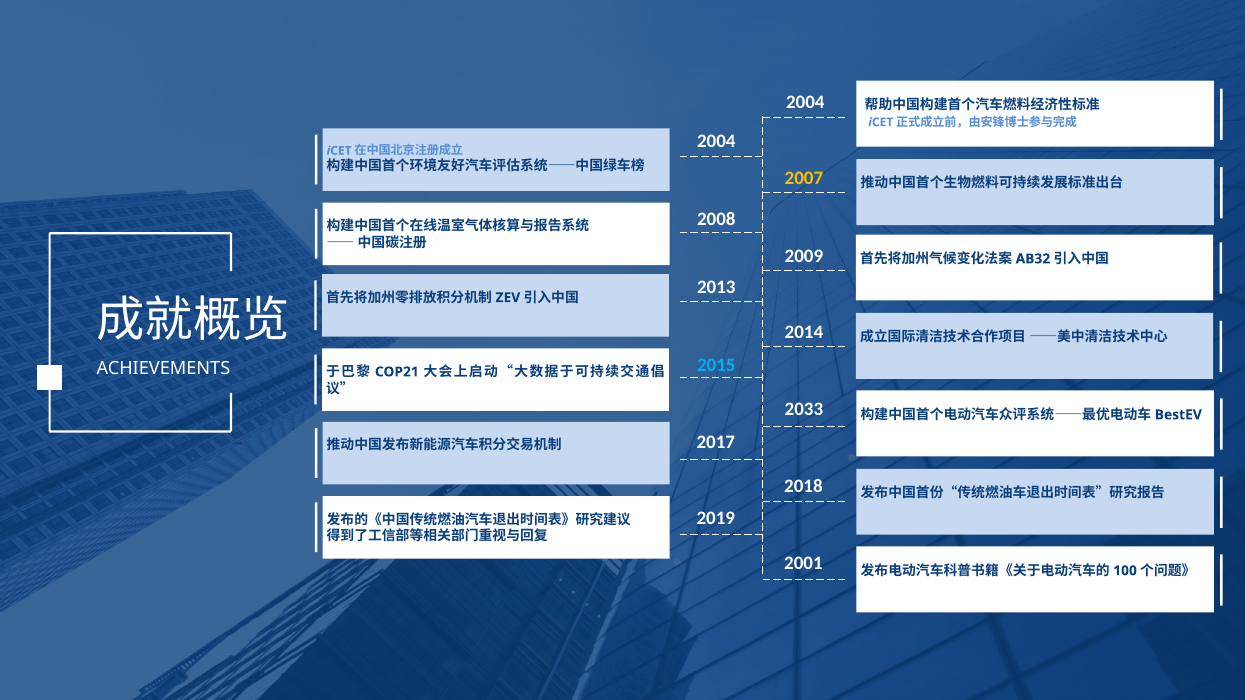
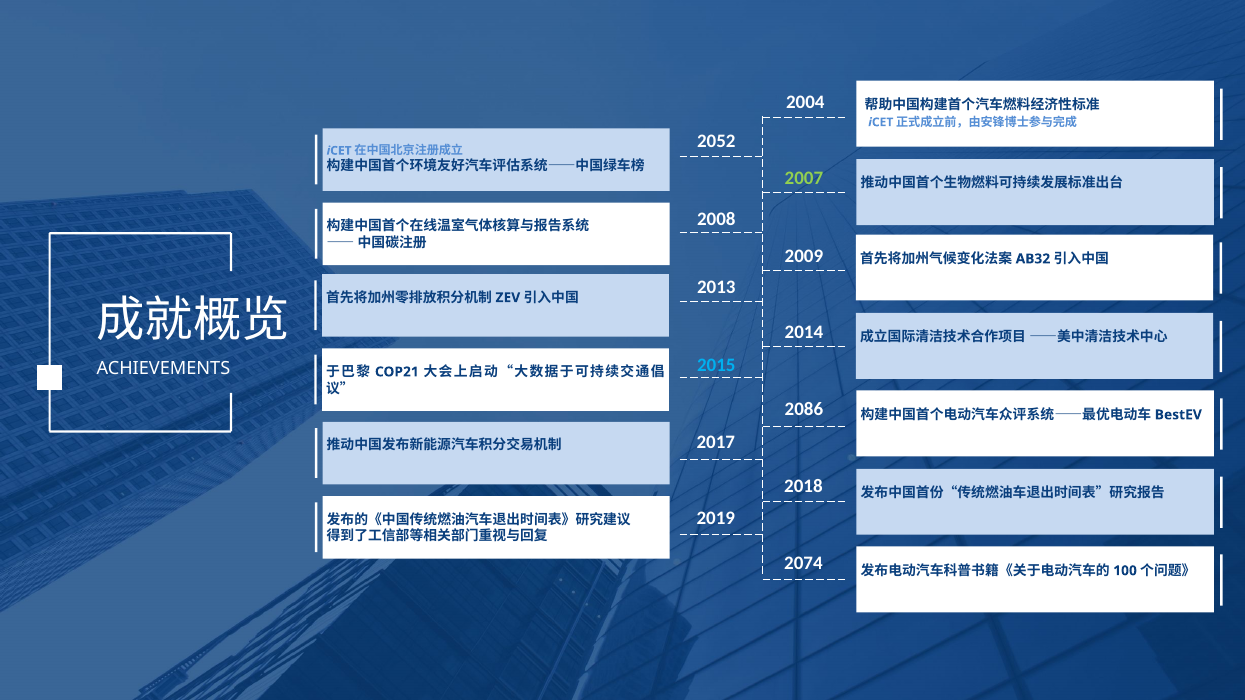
2004 at (716, 141): 2004 -> 2052
2007 colour: yellow -> light green
2033: 2033 -> 2086
2001: 2001 -> 2074
